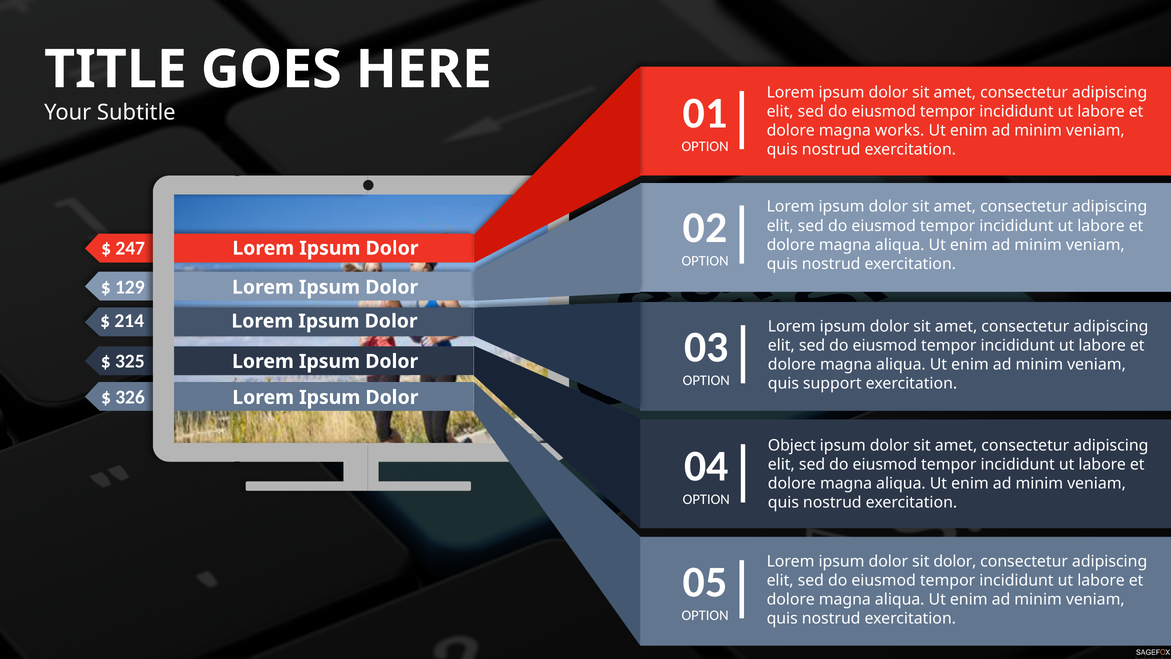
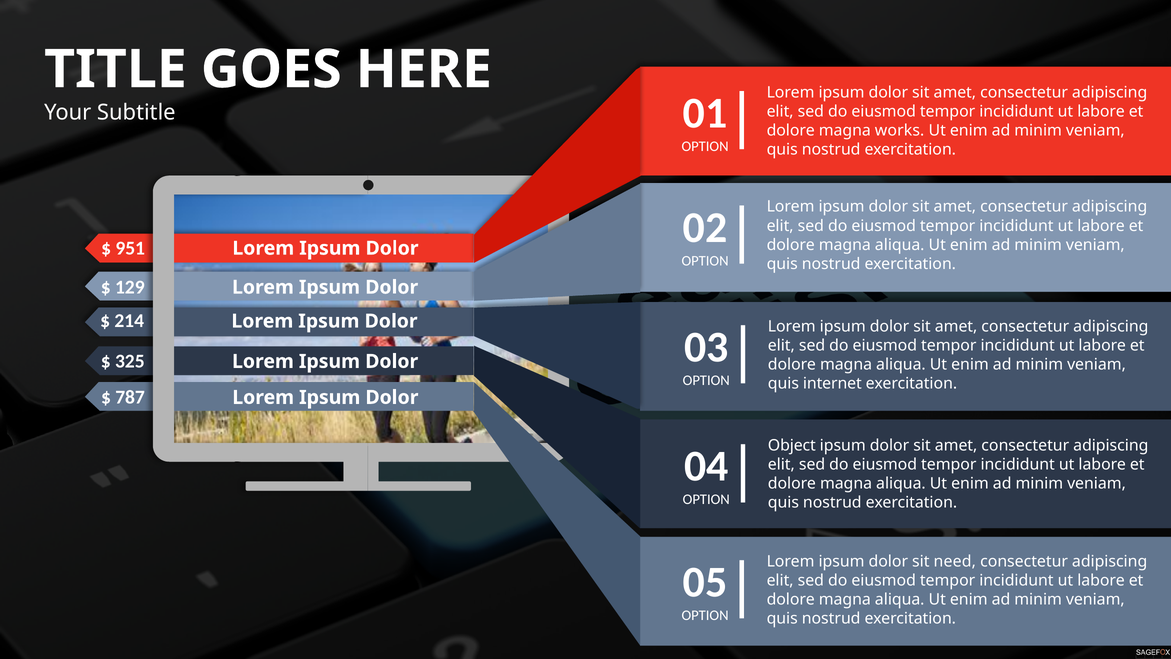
247: 247 -> 951
support: support -> internet
326: 326 -> 787
sit dolor: dolor -> need
